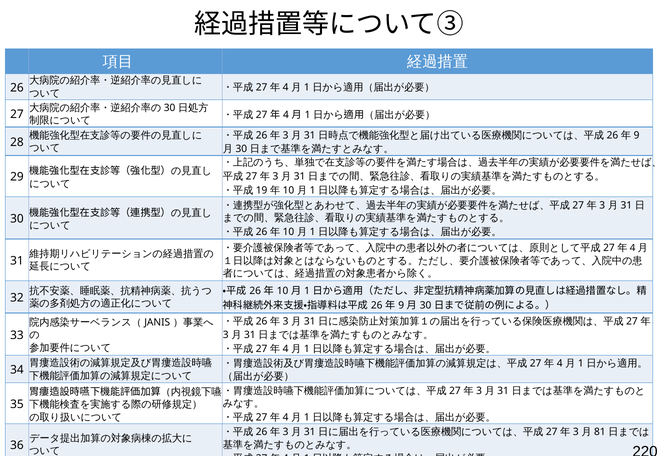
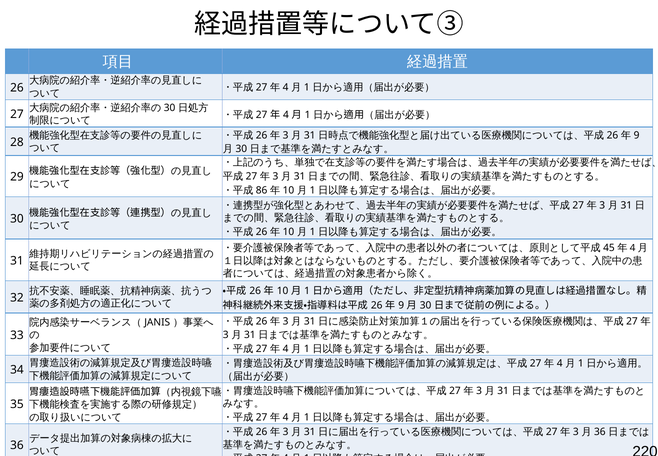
19: 19 -> 86
27 at (609, 248): 27 -> 45
81 at (600, 432): 81 -> 36
